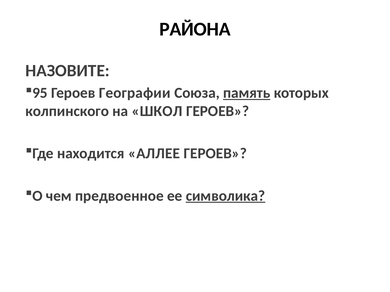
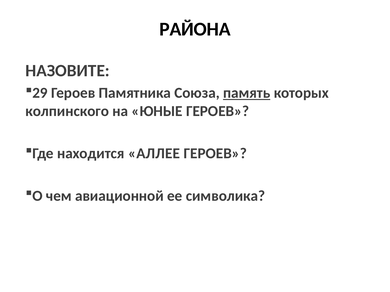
95: 95 -> 29
Географии: Географии -> Памятника
ШКОЛ: ШКОЛ -> ЮНЫЕ
предвоенное: предвоенное -> авиационной
символика underline: present -> none
